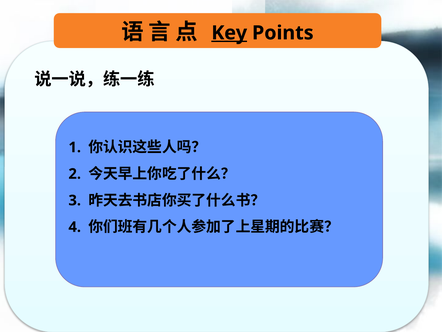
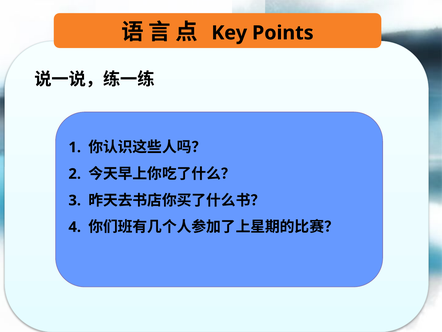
Key underline: present -> none
